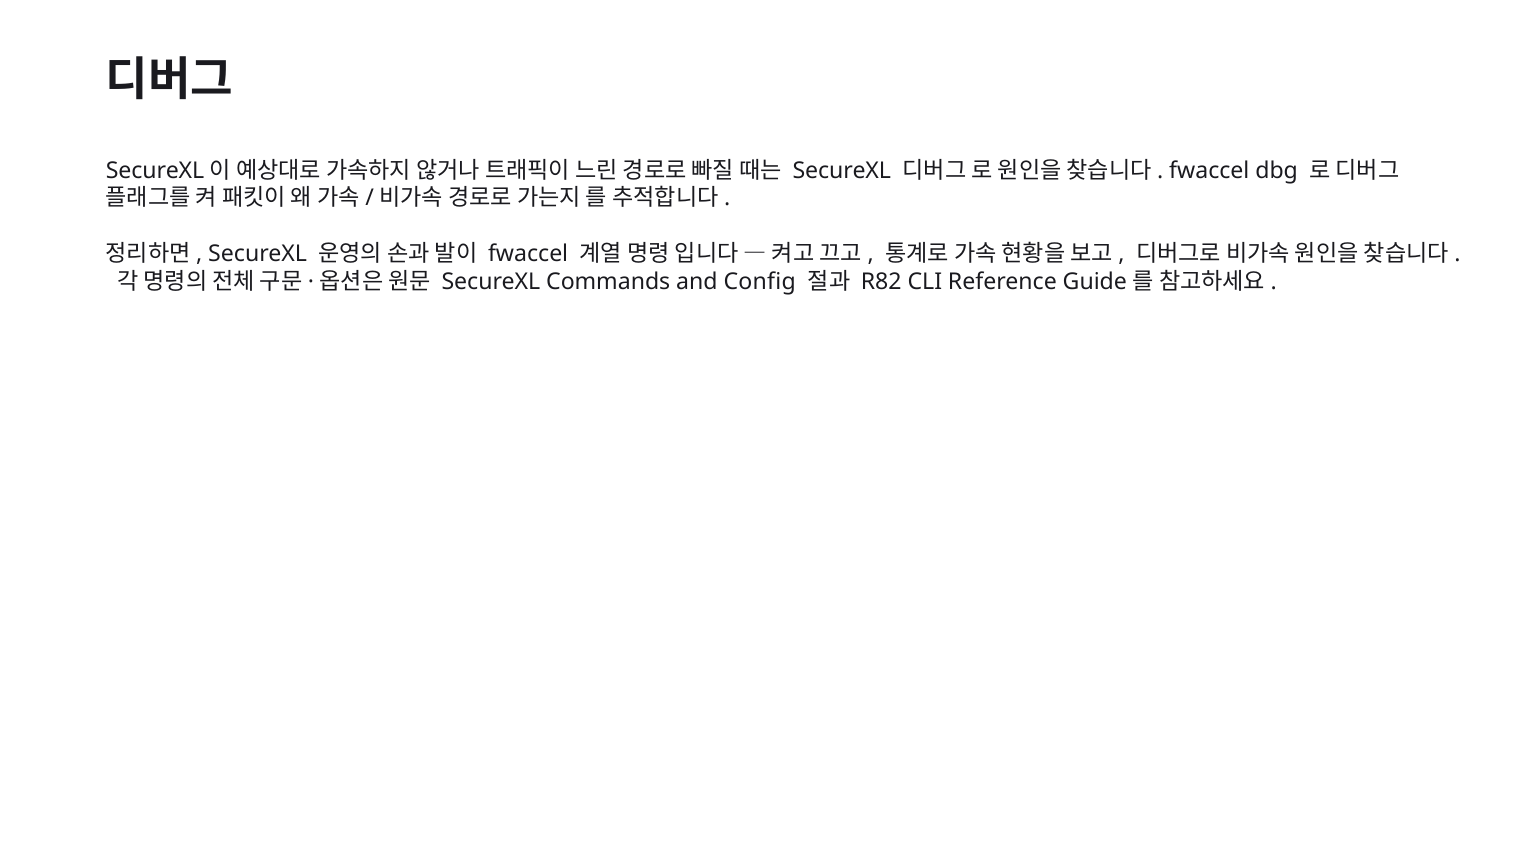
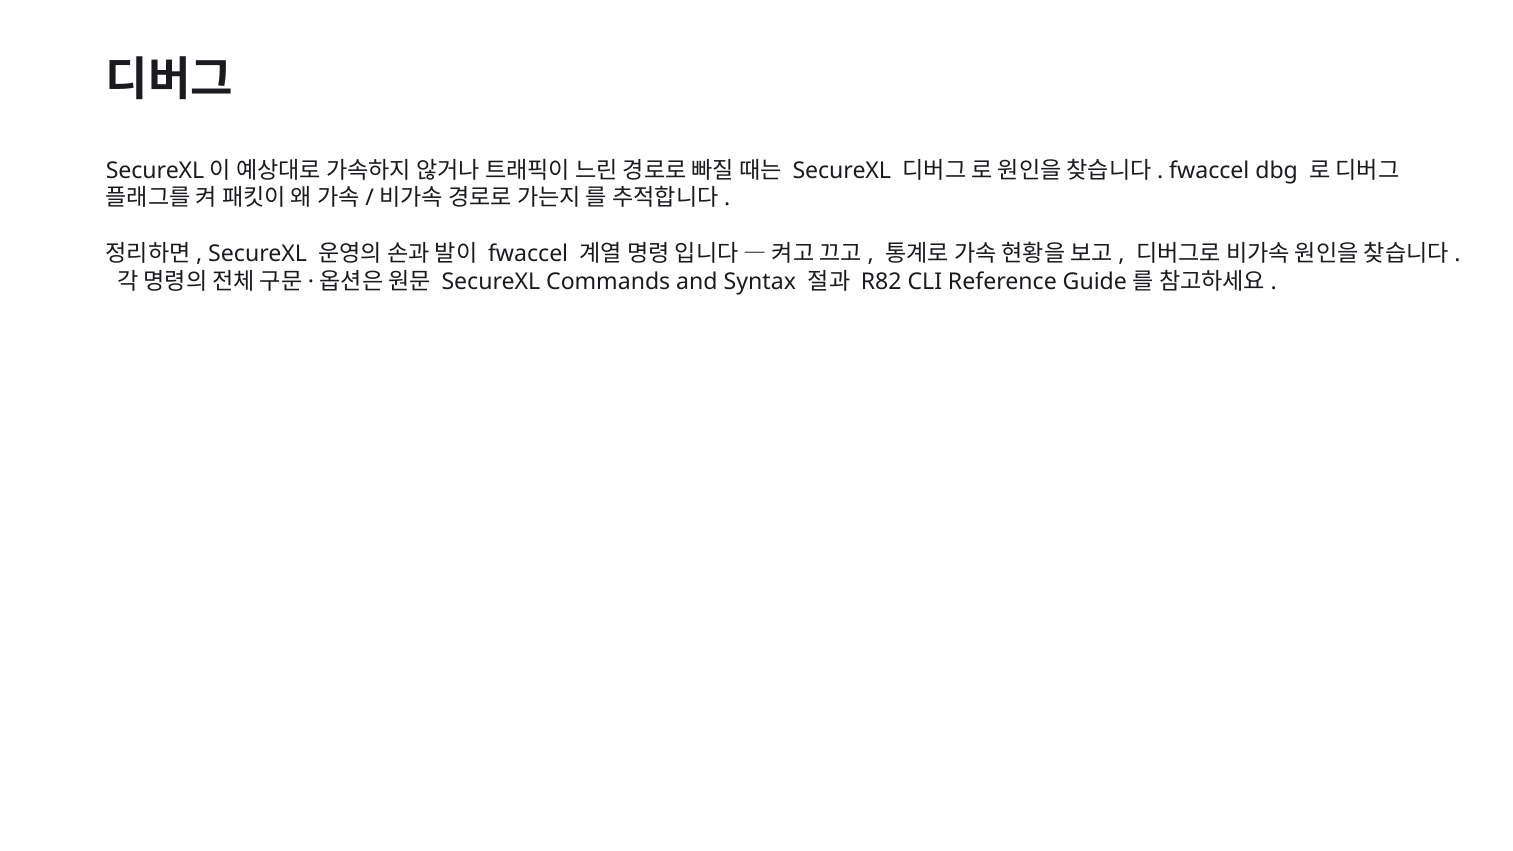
Config: Config -> Syntax
